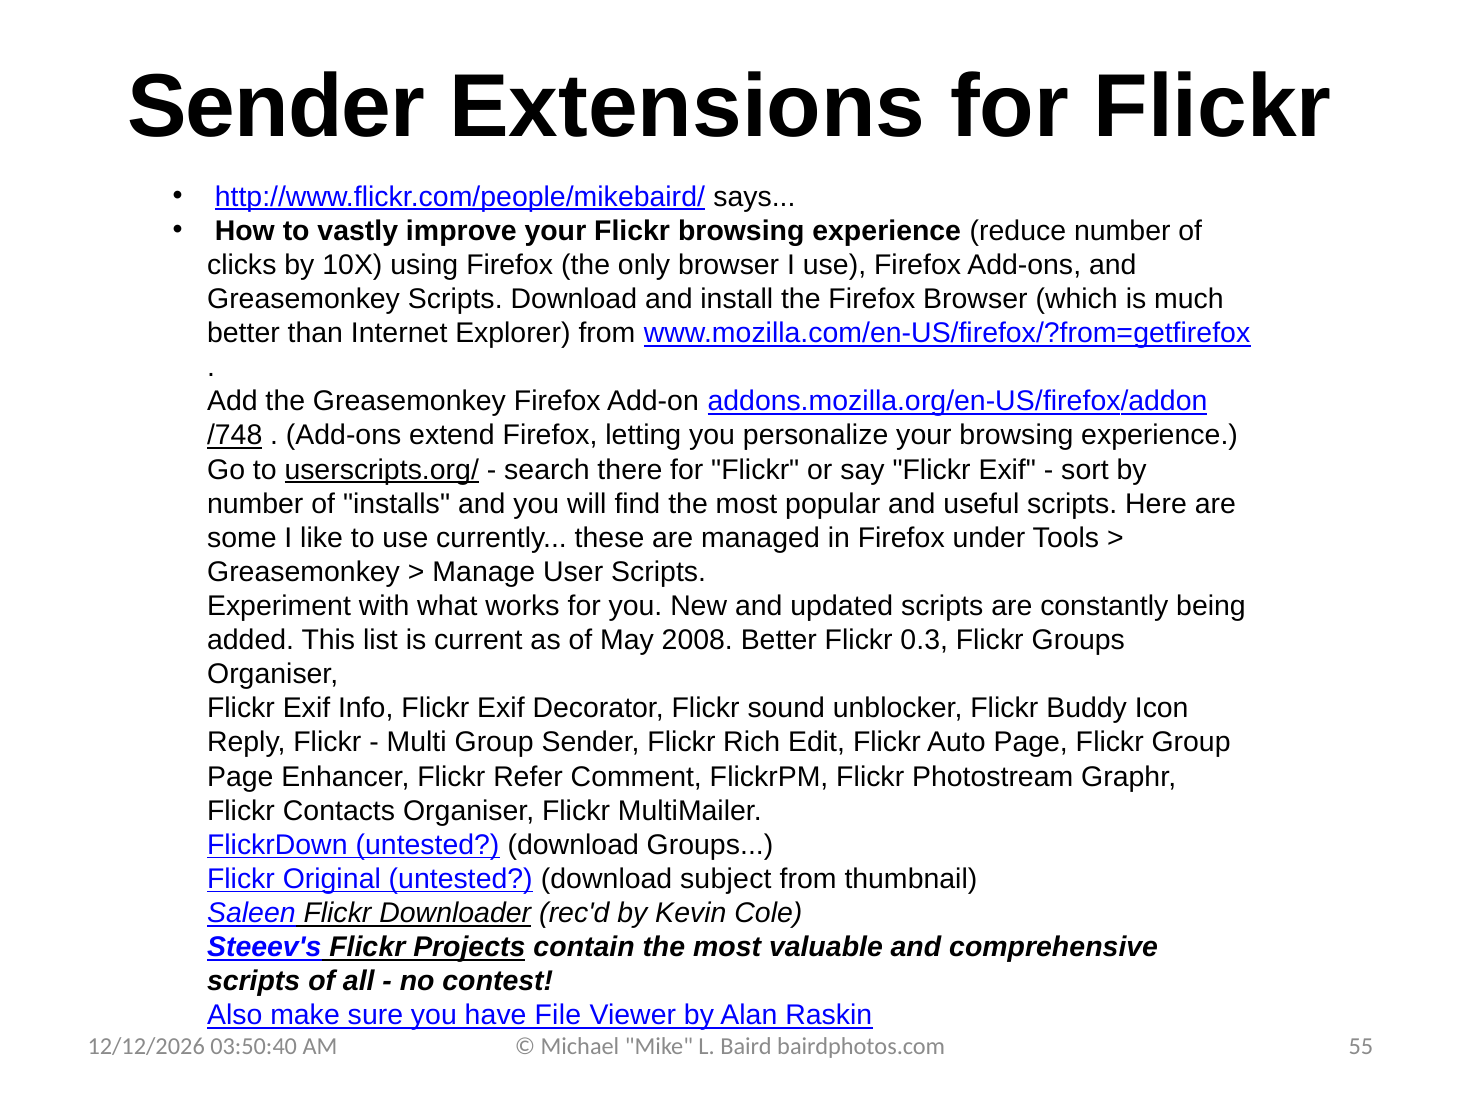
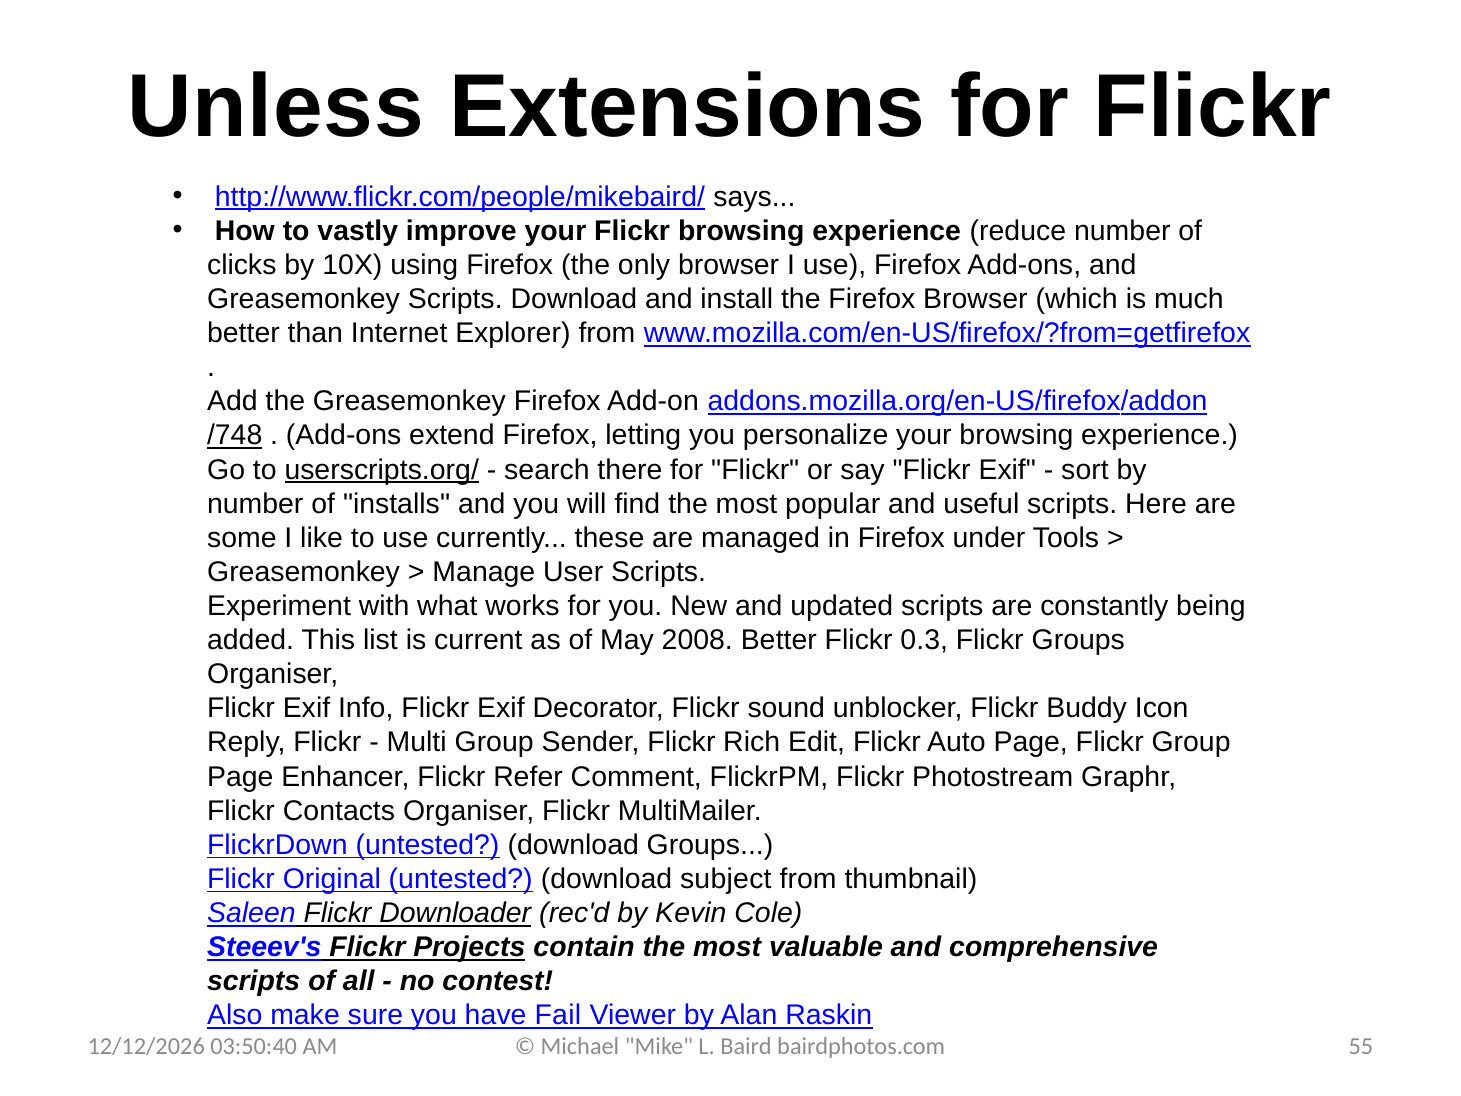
Sender at (276, 107): Sender -> Unless
File: File -> Fail
